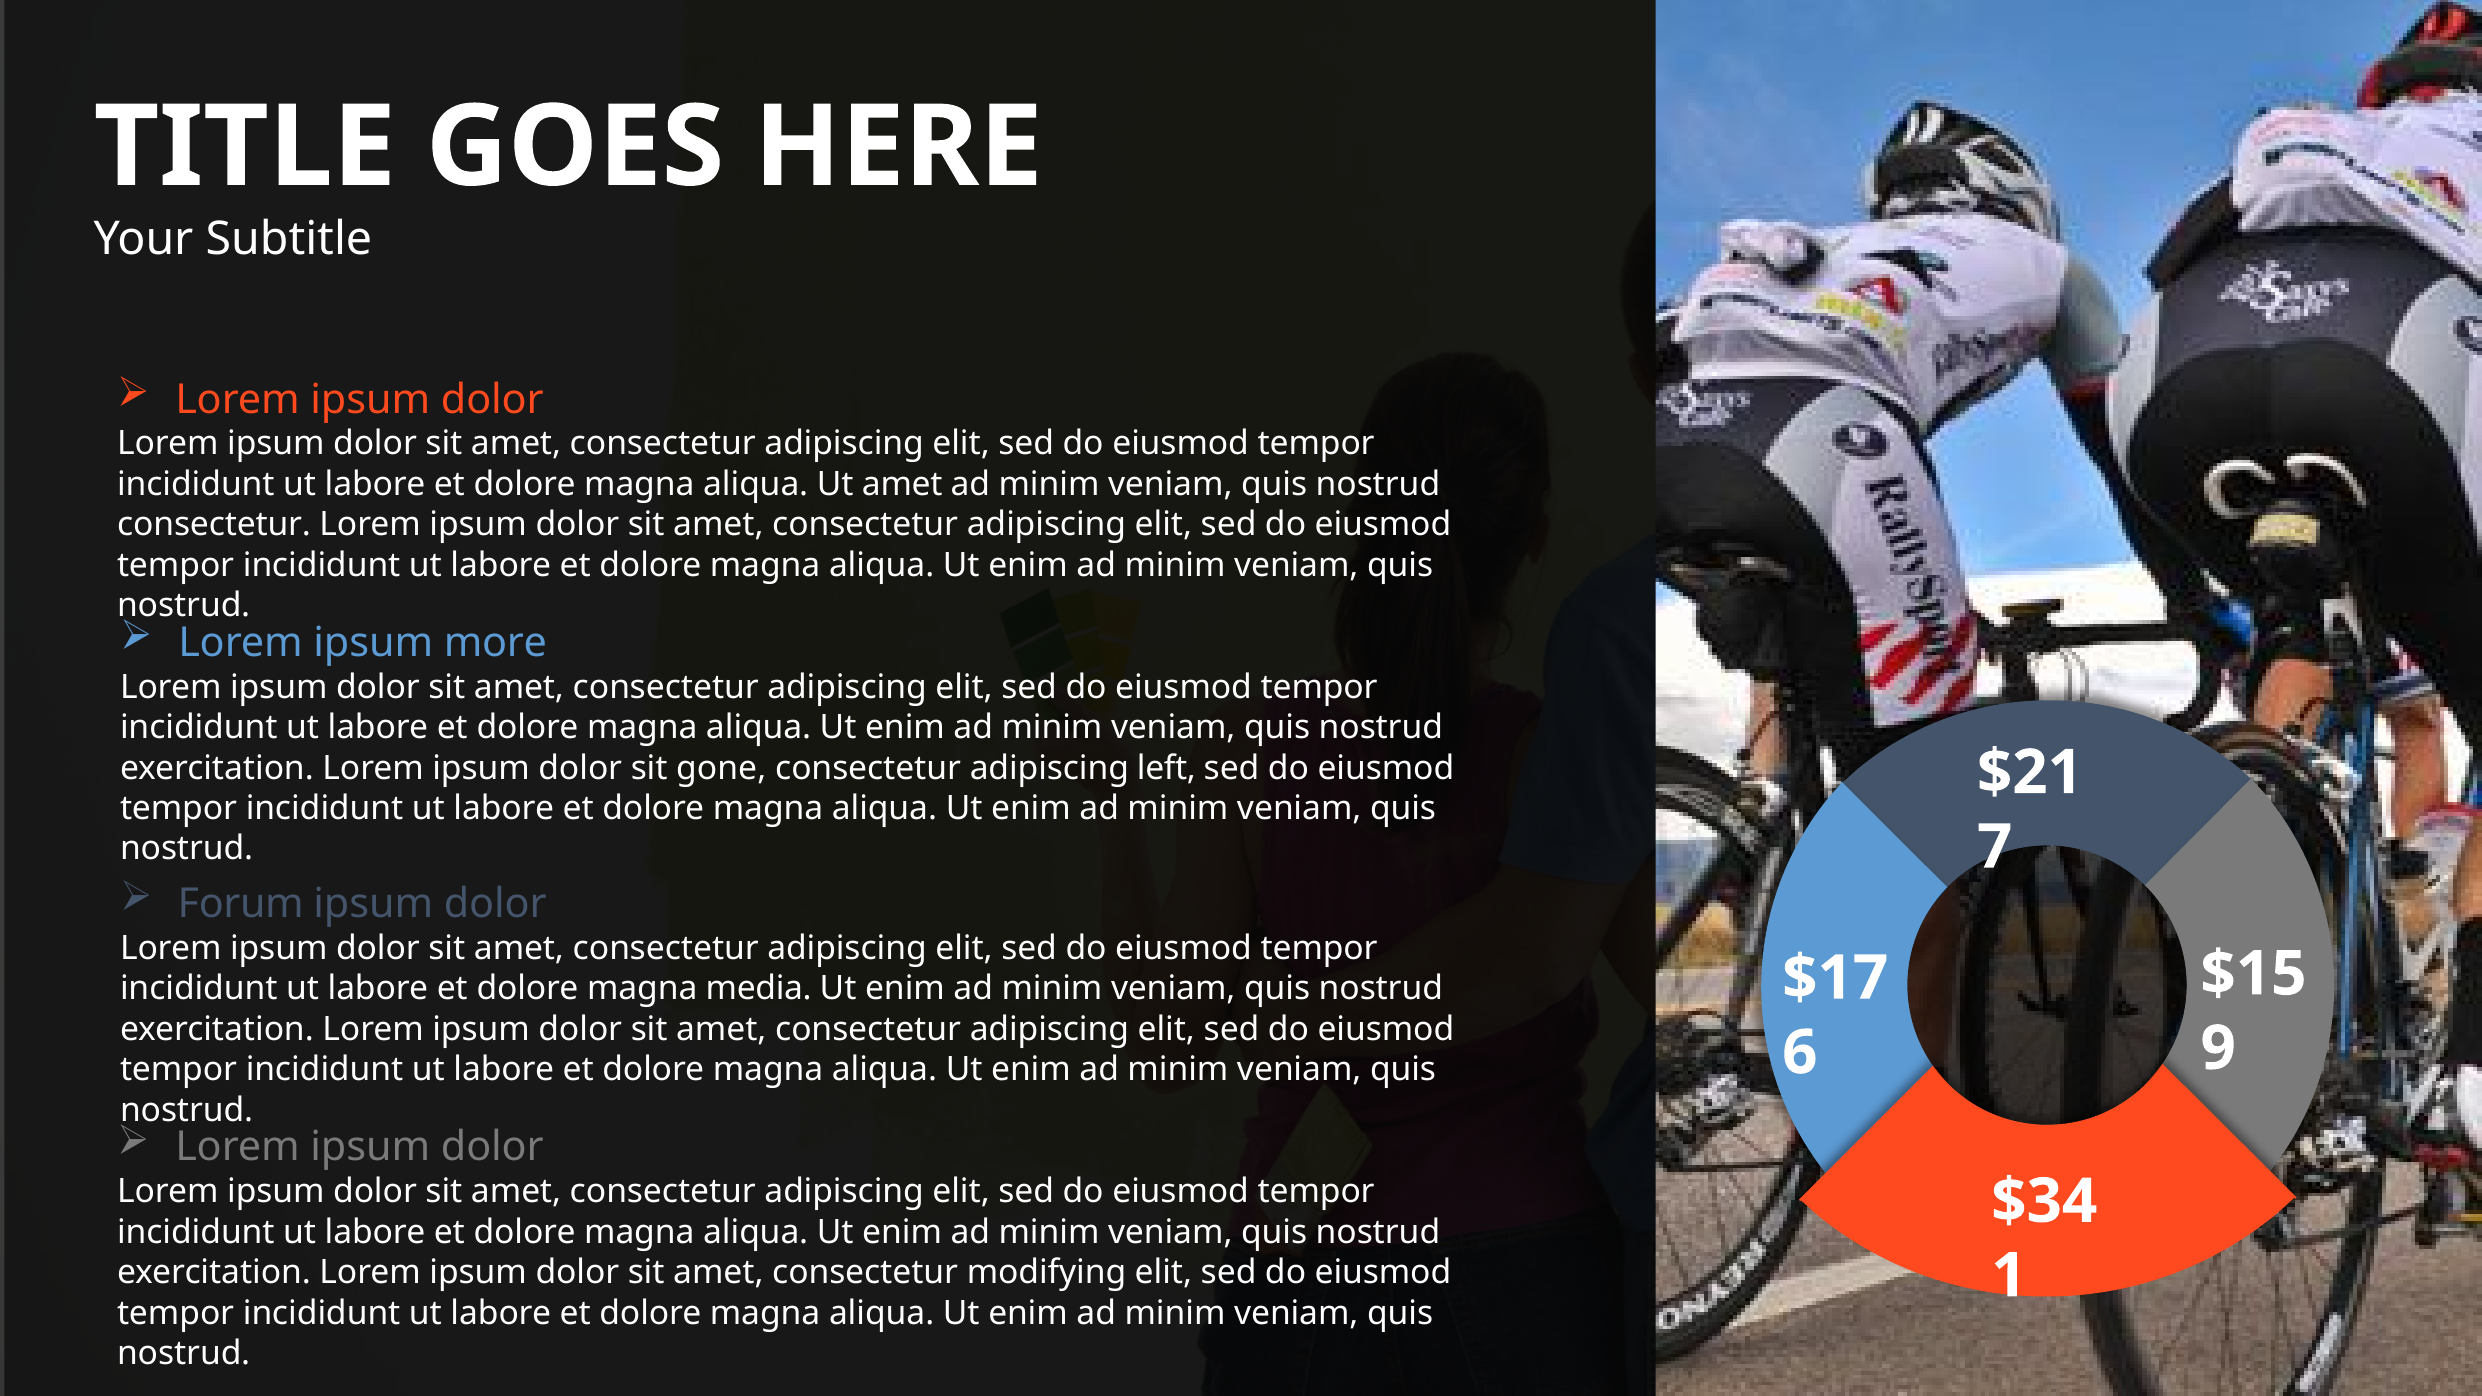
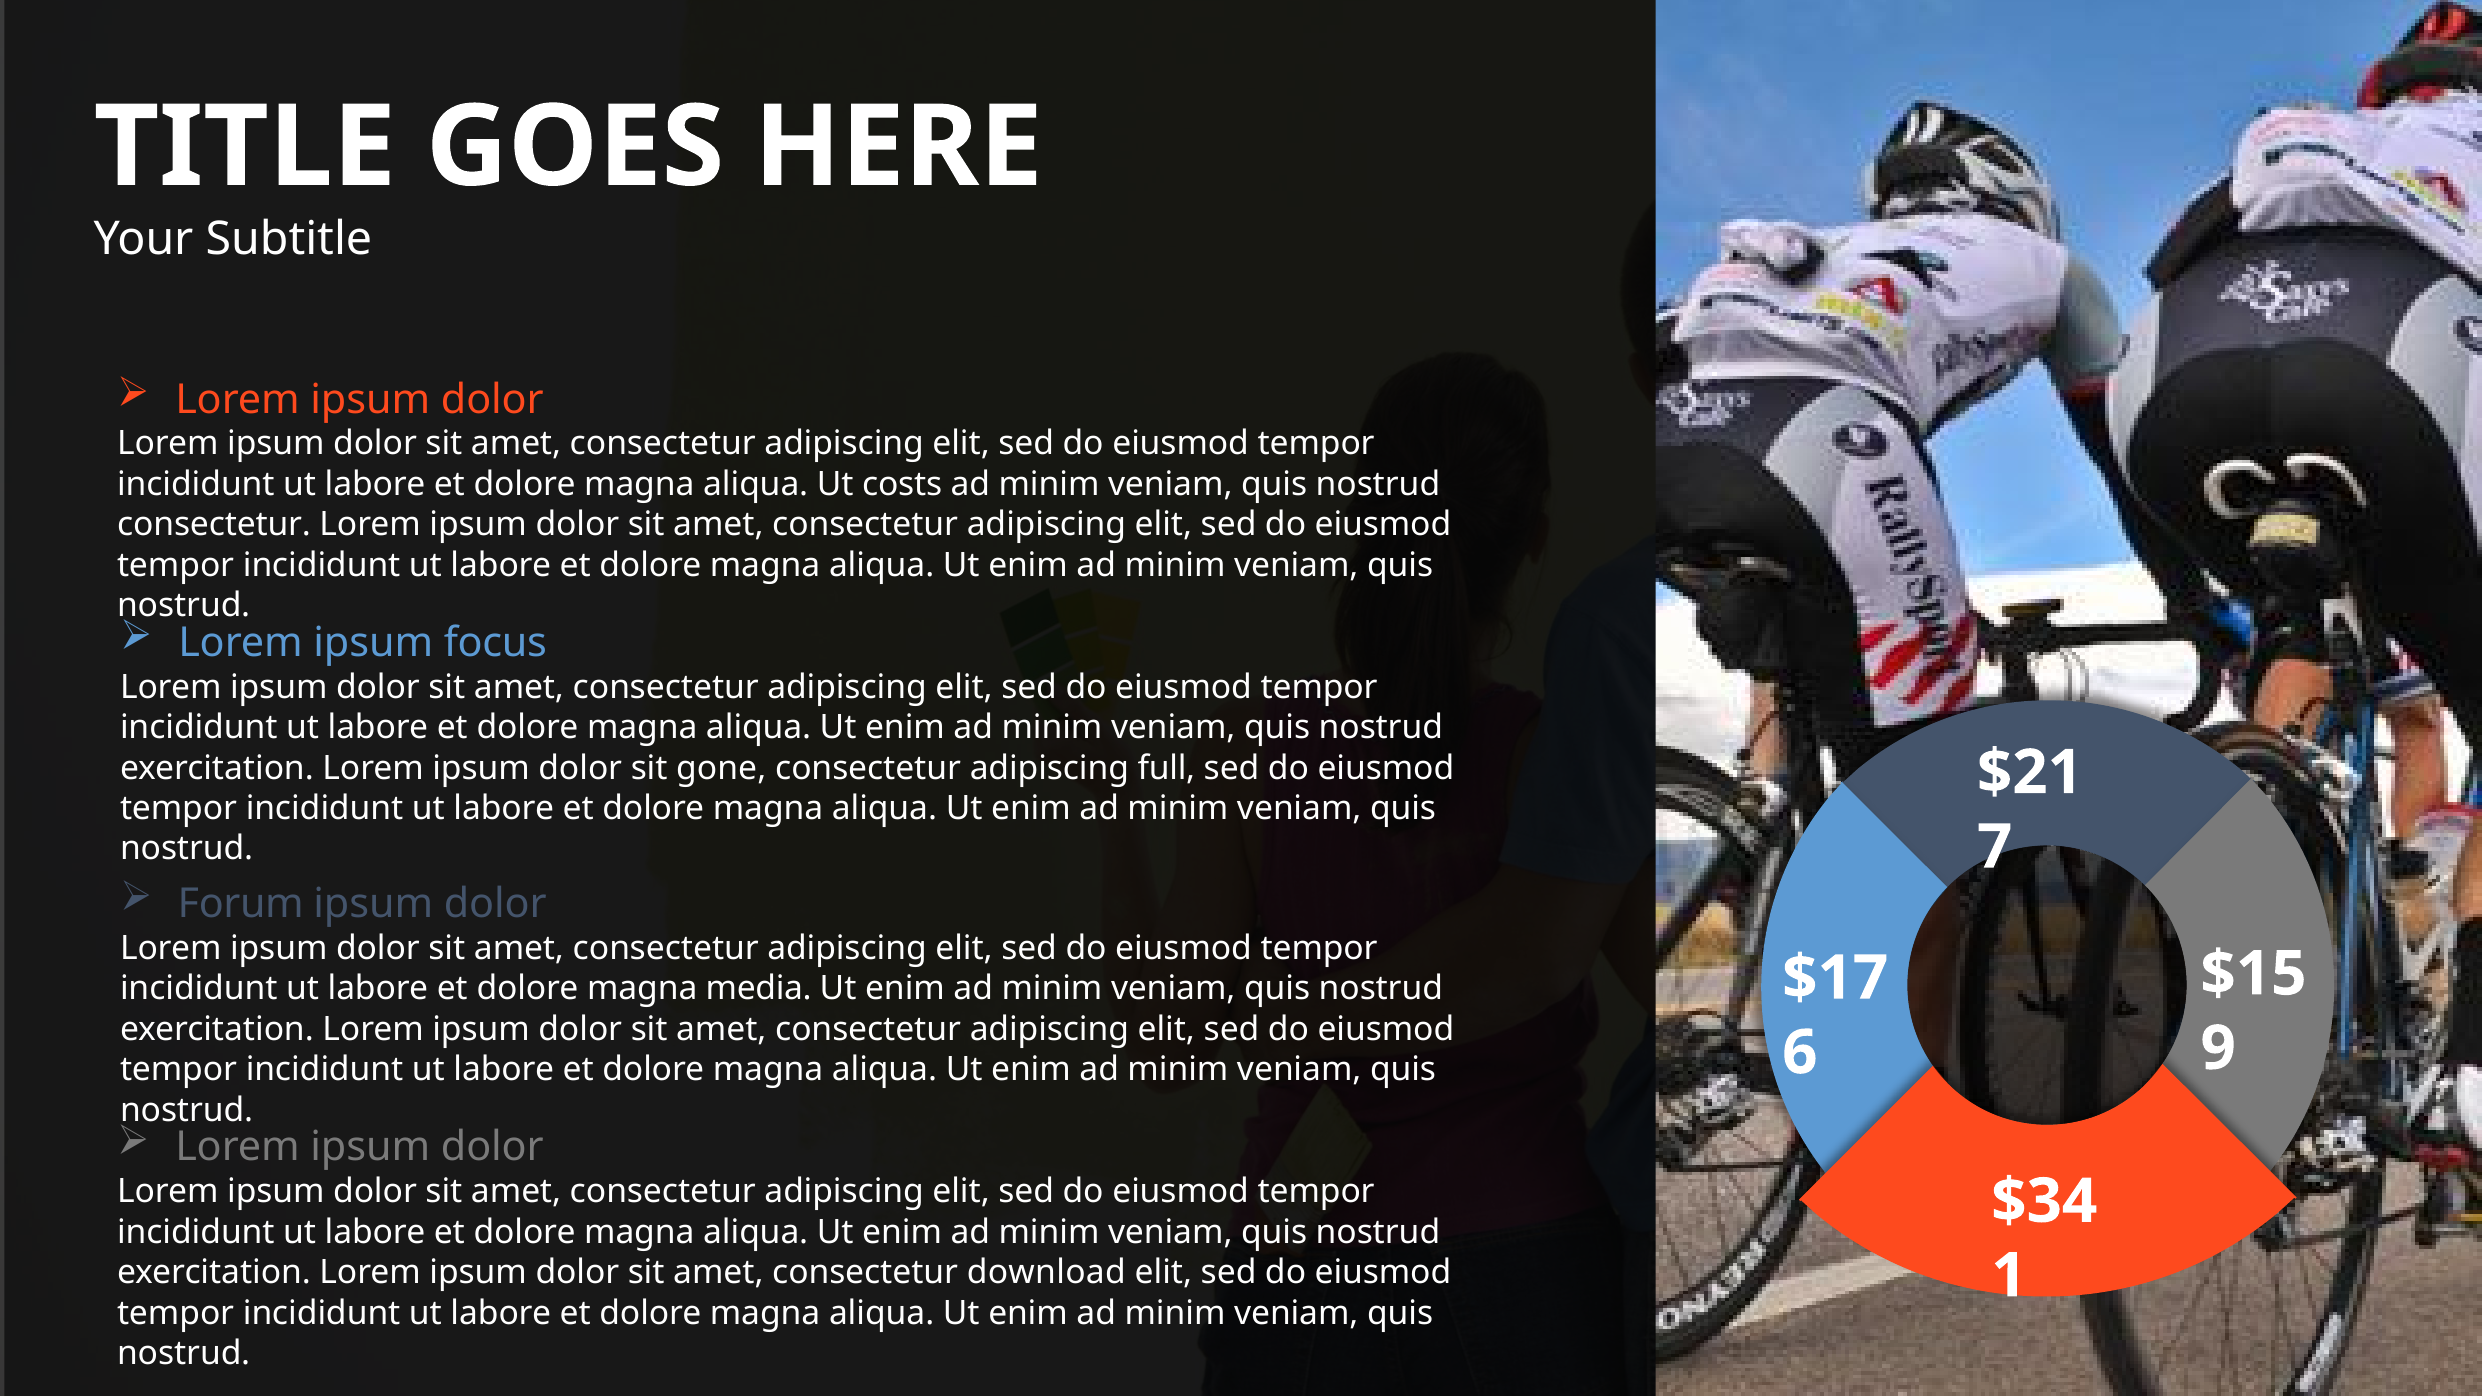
Ut amet: amet -> costs
more: more -> focus
left: left -> full
modifying: modifying -> download
